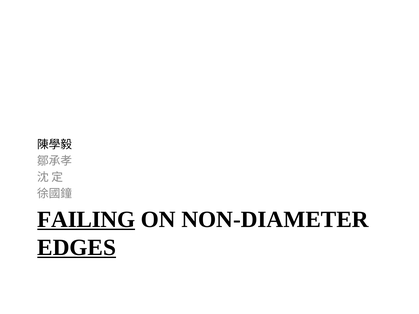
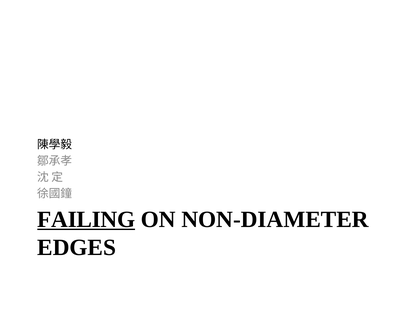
EDGES underline: present -> none
